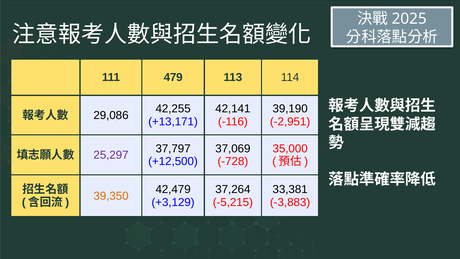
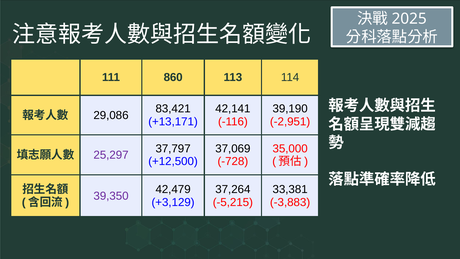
479: 479 -> 860
42,255: 42,255 -> 83,421
39,350 colour: orange -> purple
